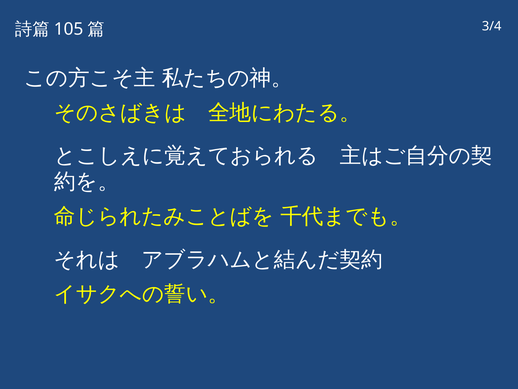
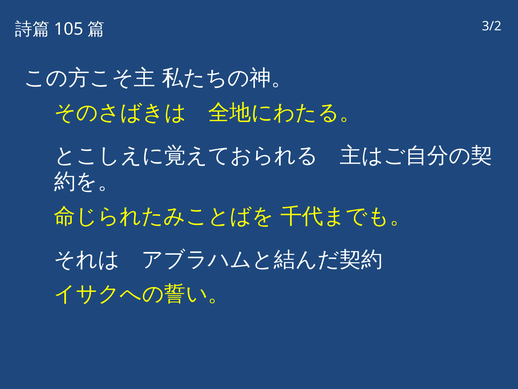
3/4: 3/4 -> 3/2
